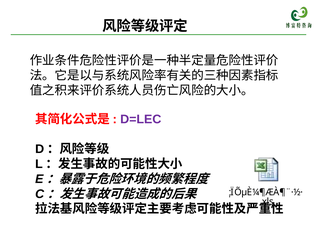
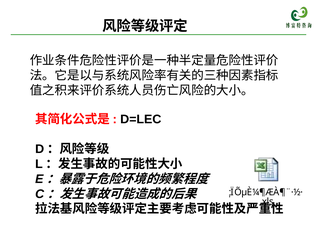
D=LEC colour: purple -> black
